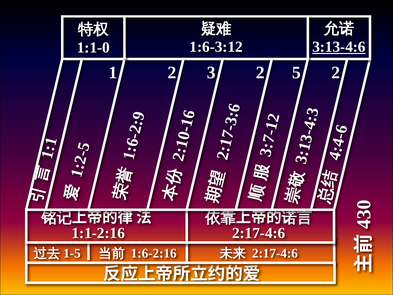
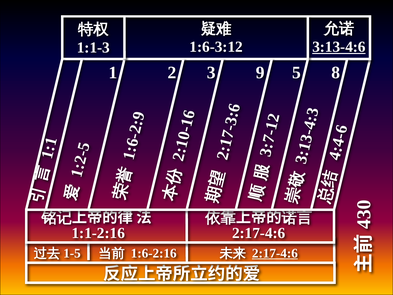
1:1-0: 1:1-0 -> 1:1-3
3 2: 2 -> 9
5 2: 2 -> 8
2:17-4:6 at (275, 253) underline: none -> present
